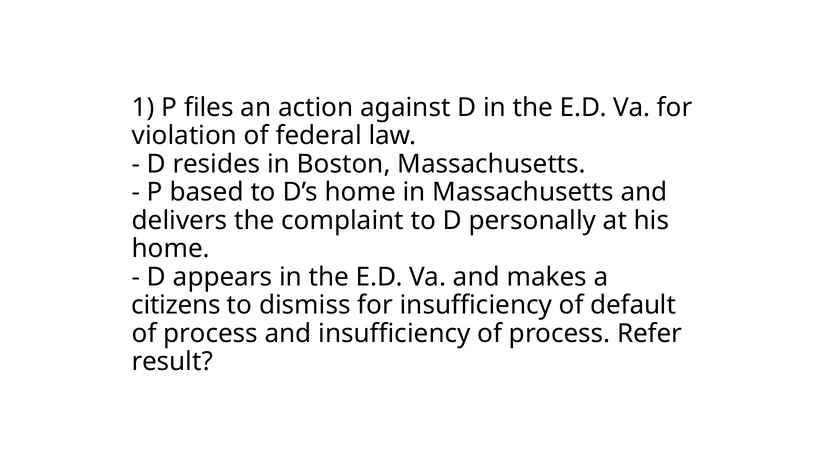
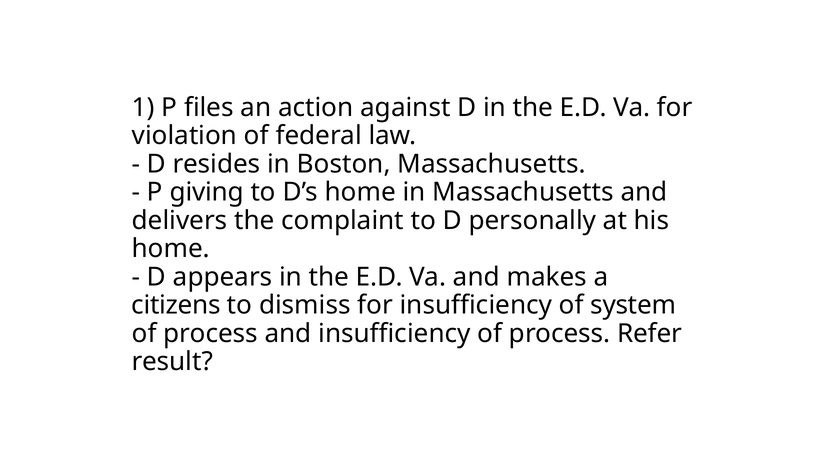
based: based -> giving
default: default -> system
